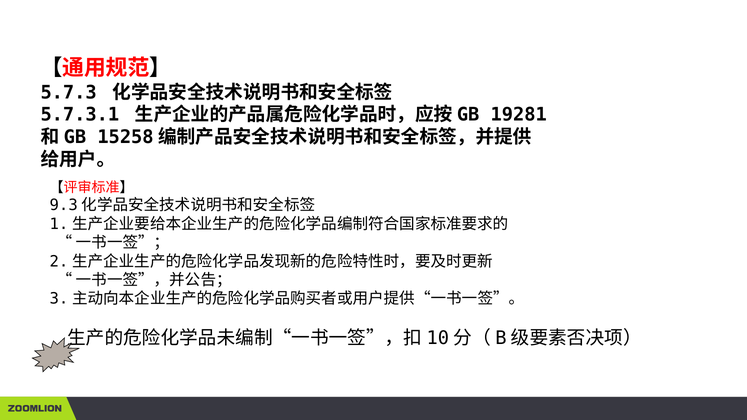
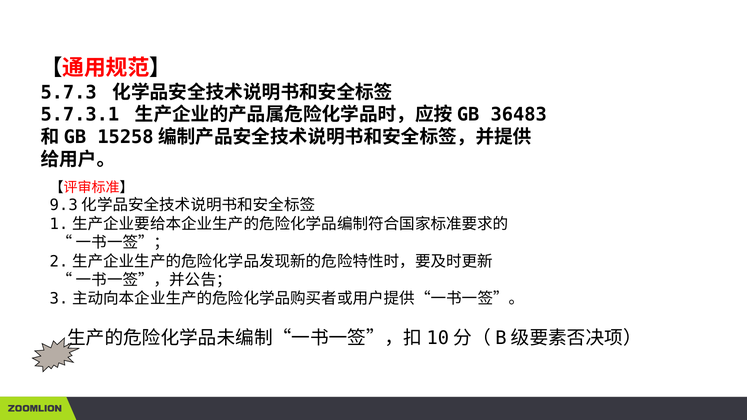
19281: 19281 -> 36483
